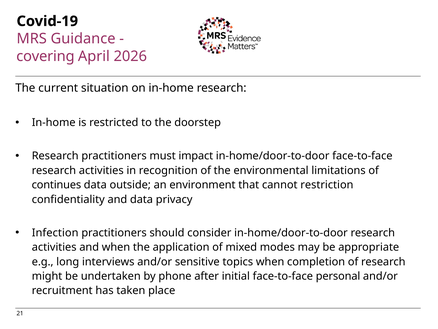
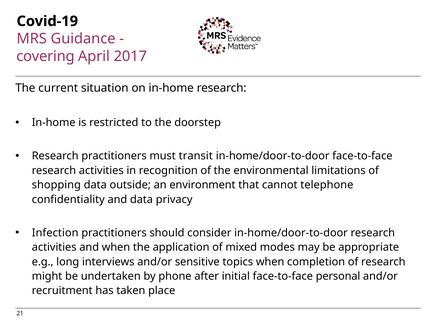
2026: 2026 -> 2017
impact: impact -> transit
continues: continues -> shopping
restriction: restriction -> telephone
